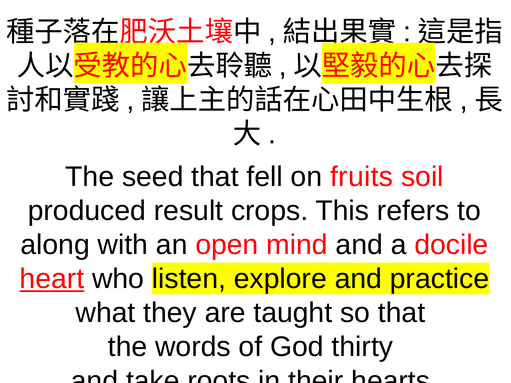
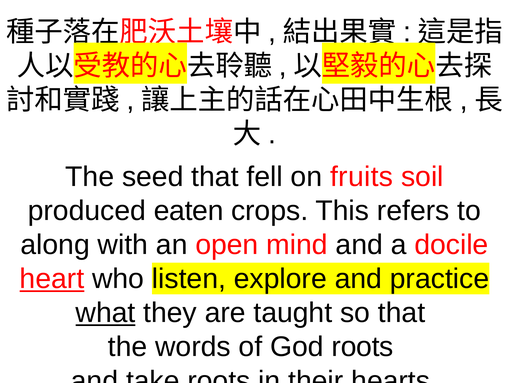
result: result -> eaten
what underline: none -> present
God thirty: thirty -> roots
